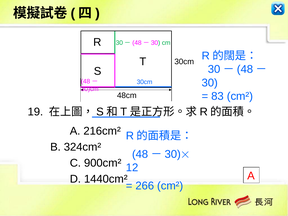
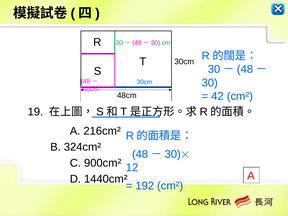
83: 83 -> 42
266: 266 -> 192
